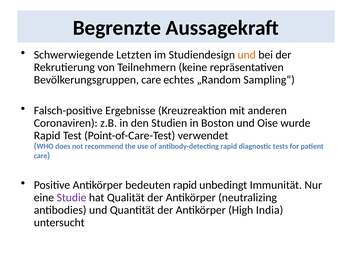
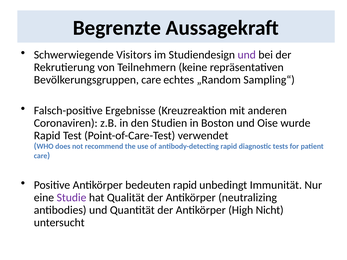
Letzten: Letzten -> Visitors
und at (247, 55) colour: orange -> purple
India: India -> Nicht
